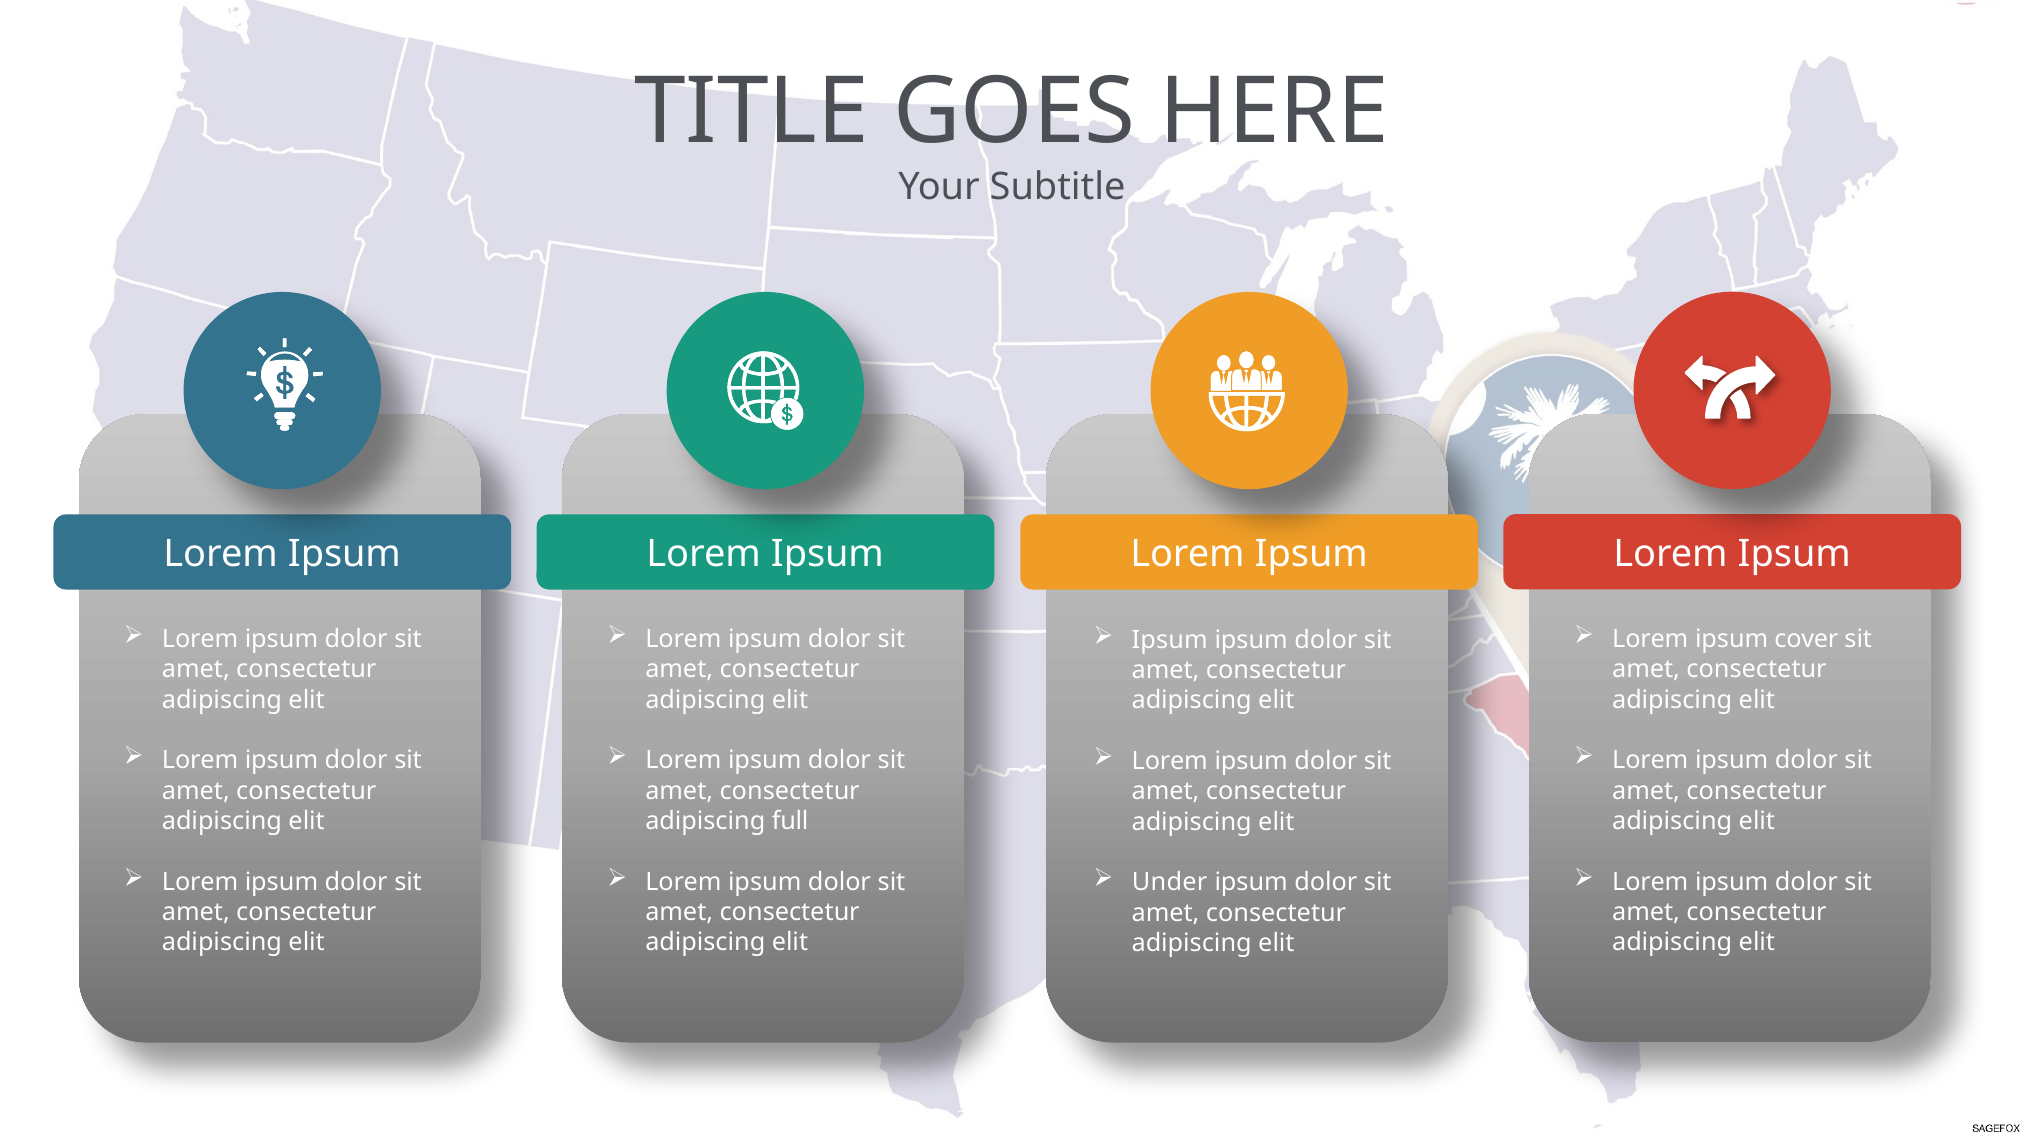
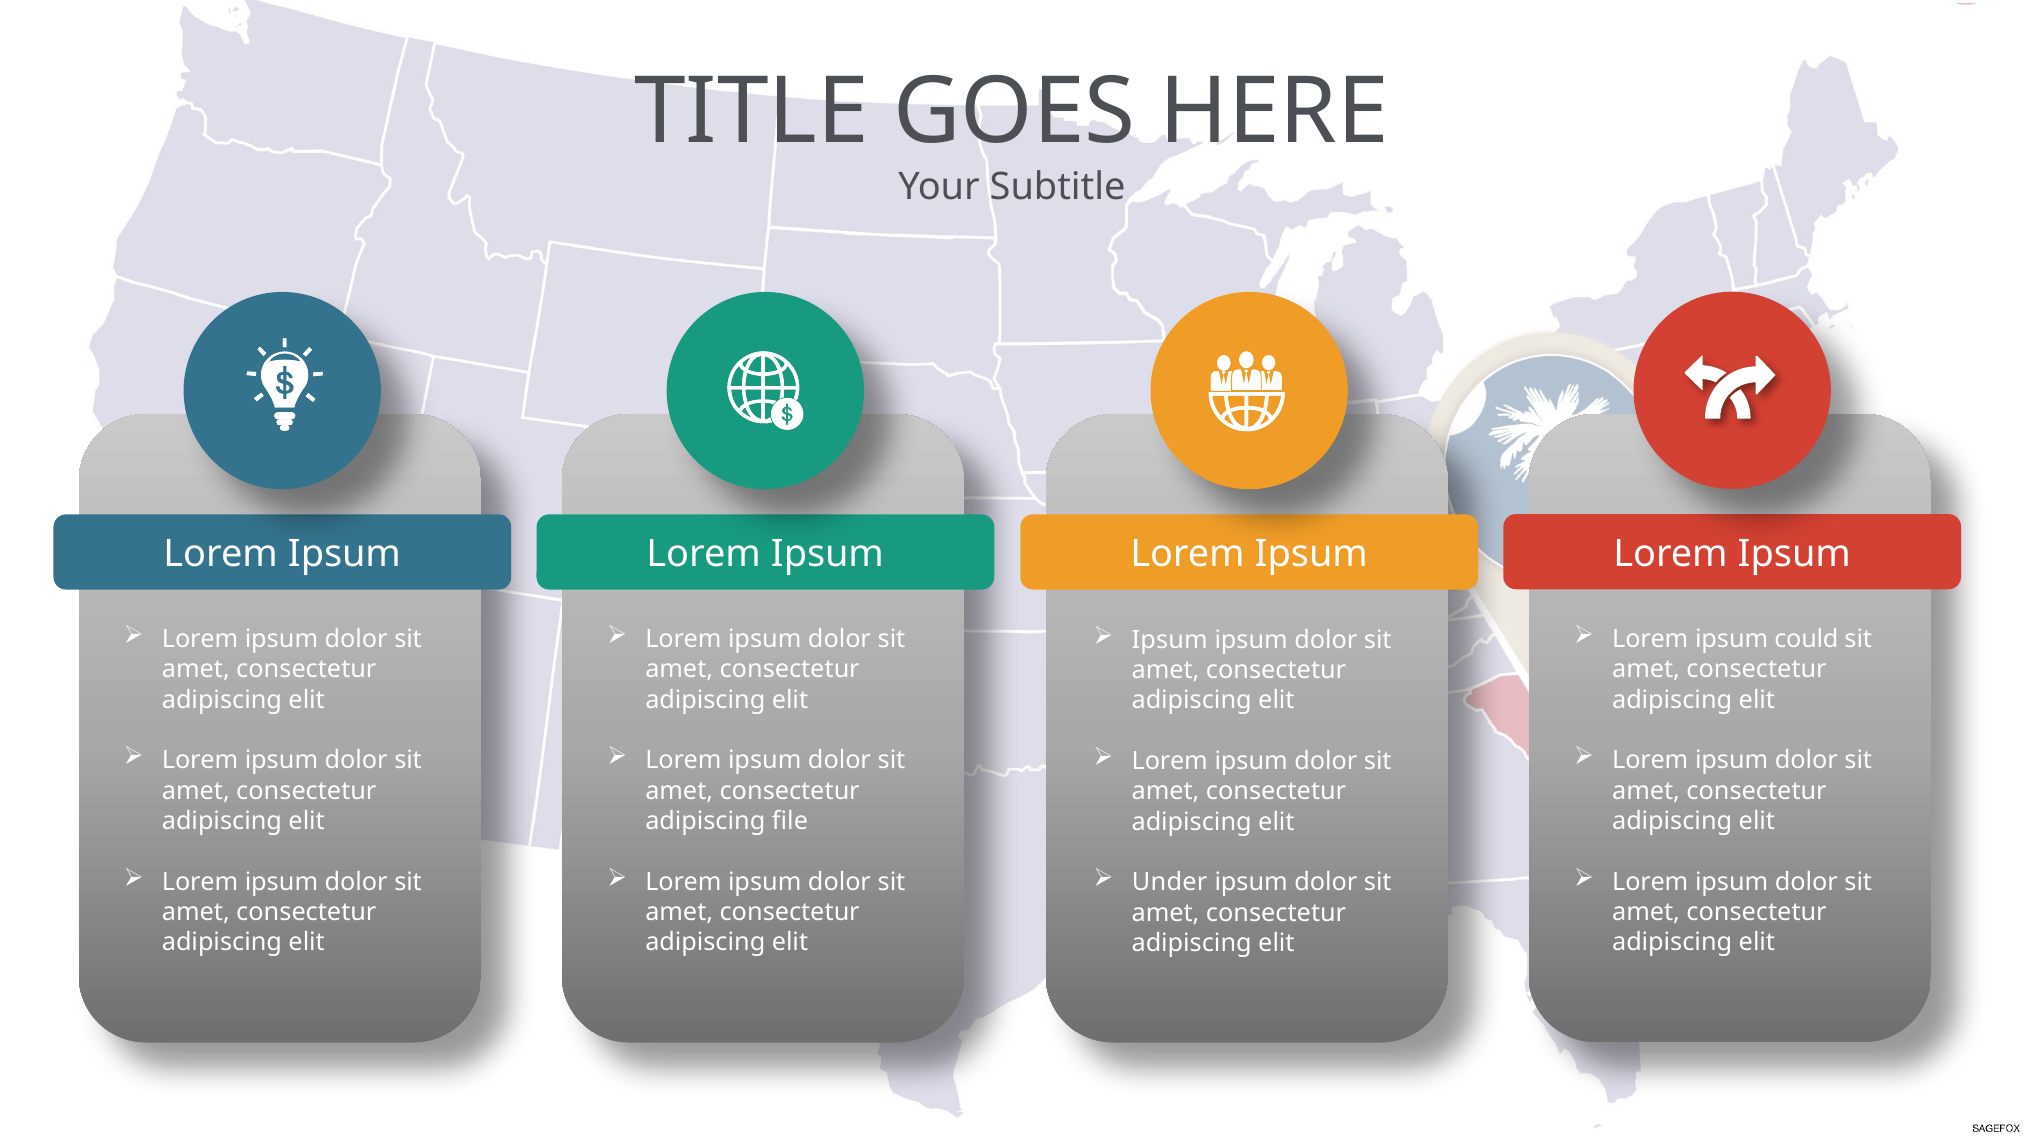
cover: cover -> could
full: full -> file
